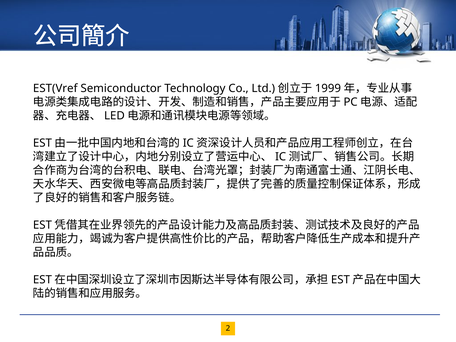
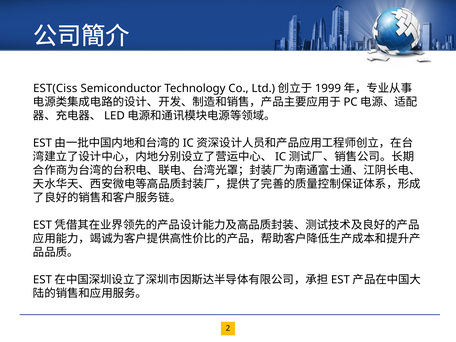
EST(Vref: EST(Vref -> EST(Ciss
